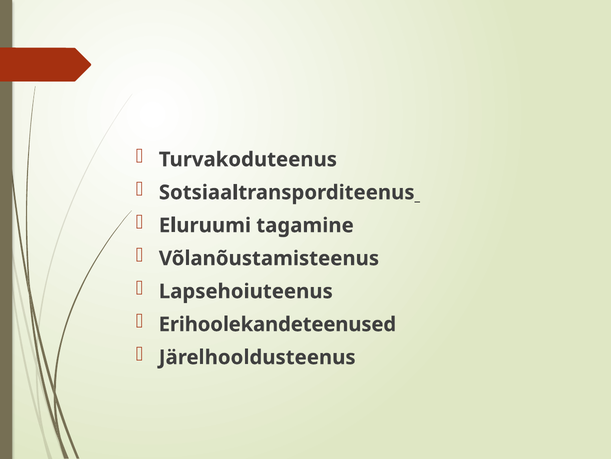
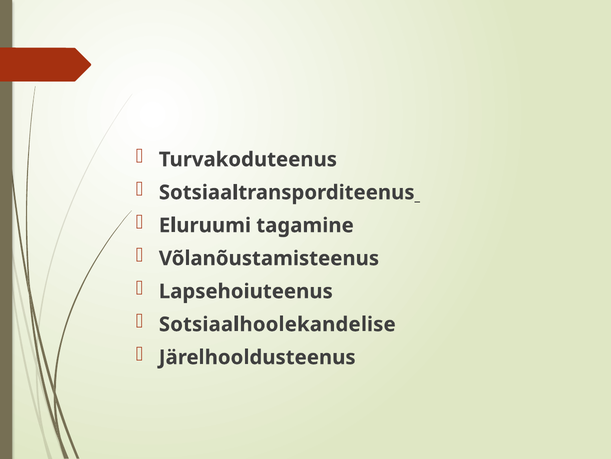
Erihoolekandeteenused: Erihoolekandeteenused -> Sotsiaalhoolekandelise
